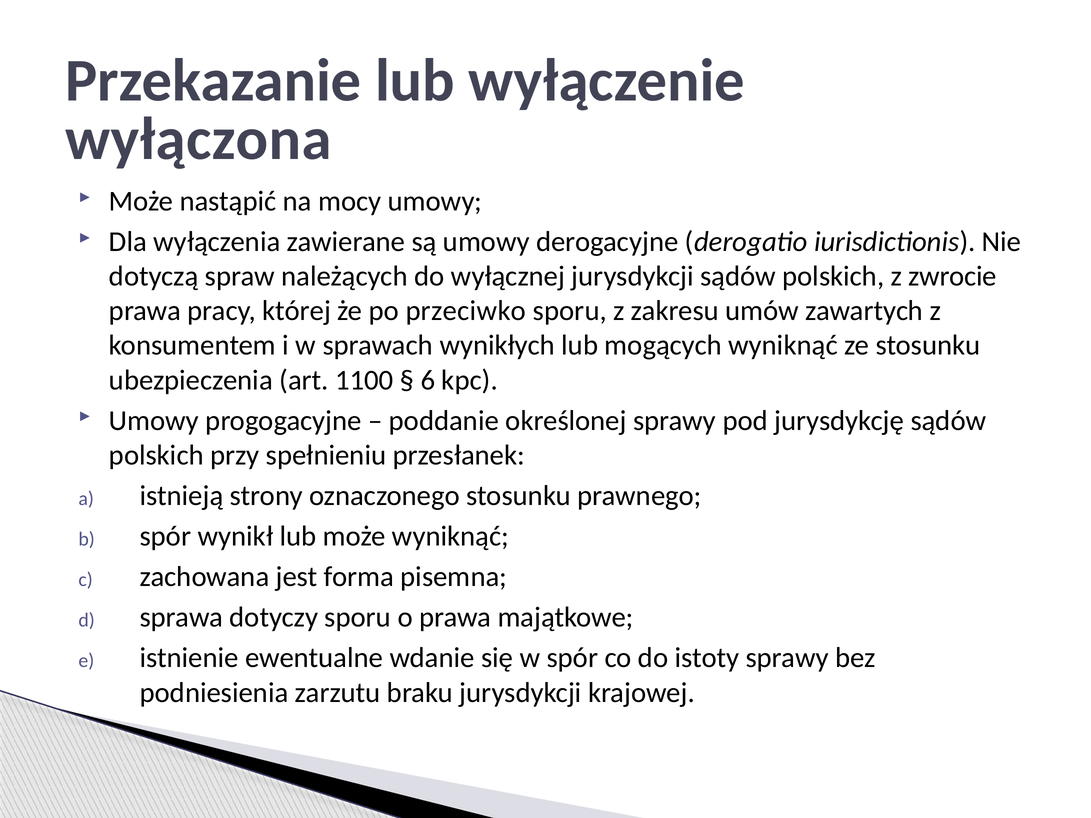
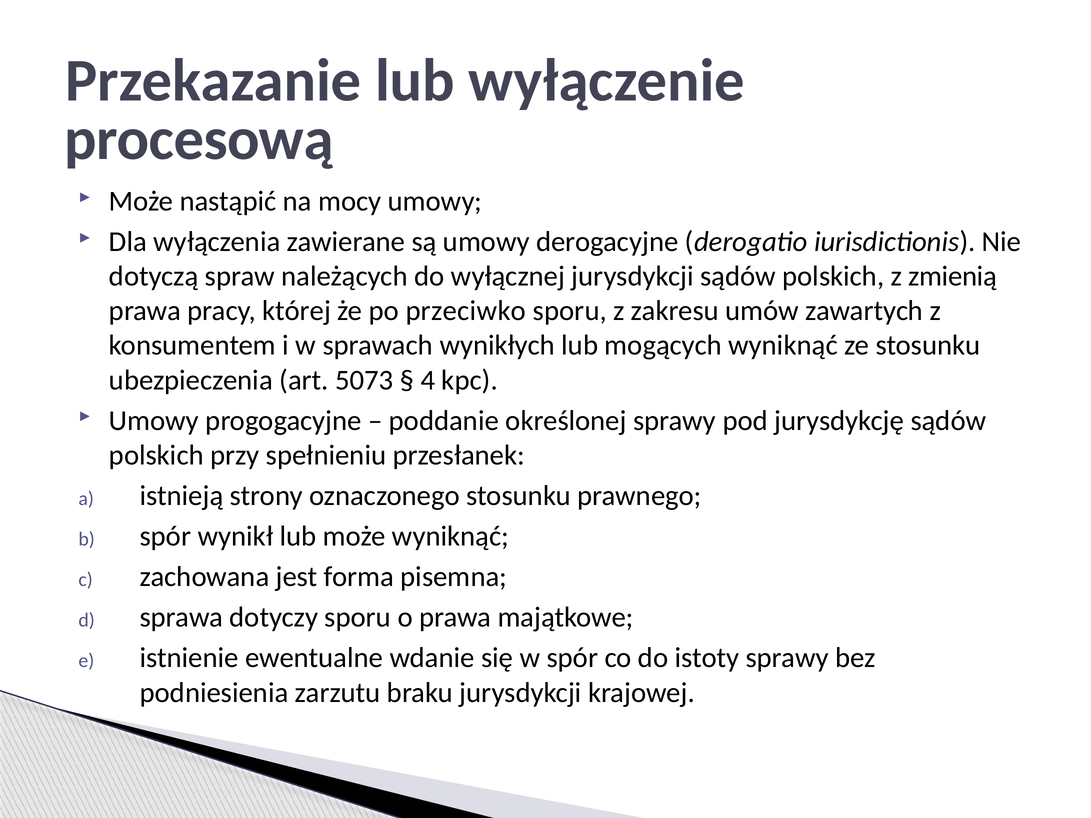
wyłączona: wyłączona -> procesową
zwrocie: zwrocie -> zmienią
1100: 1100 -> 5073
6: 6 -> 4
